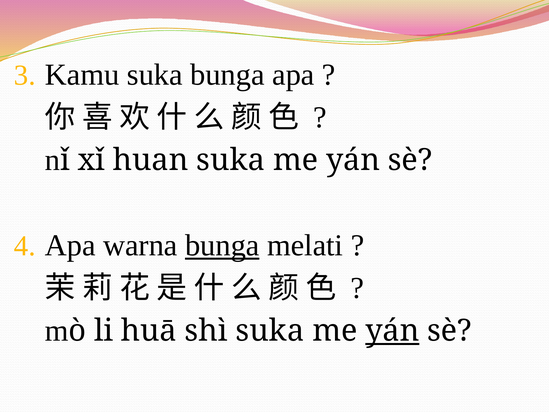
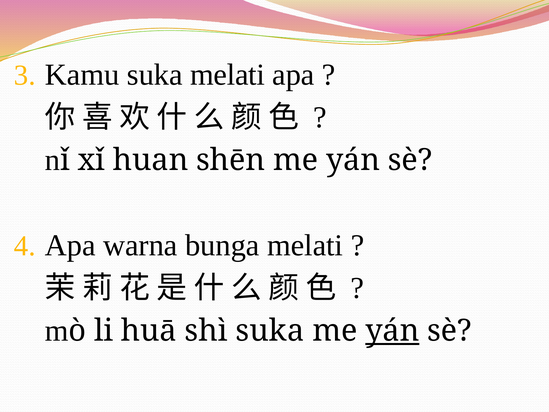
suka bunga: bunga -> melati
huan suka: suka -> shēn
bunga at (222, 245) underline: present -> none
